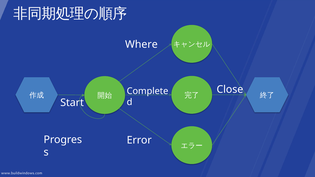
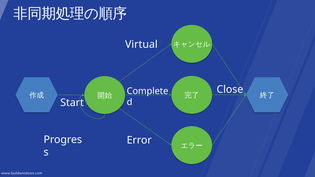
Where: Where -> Virtual
